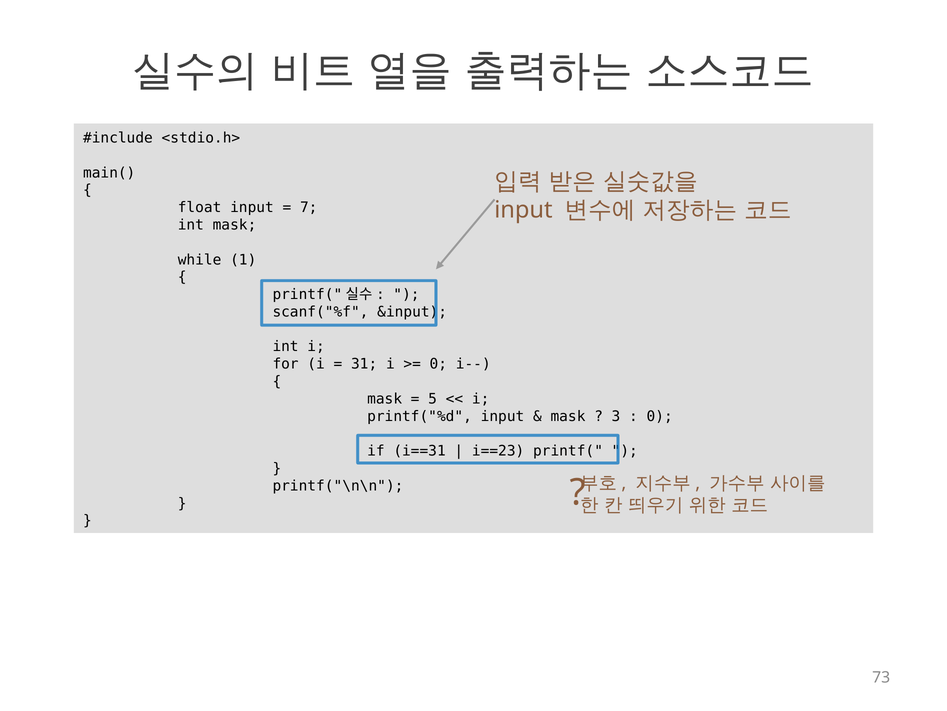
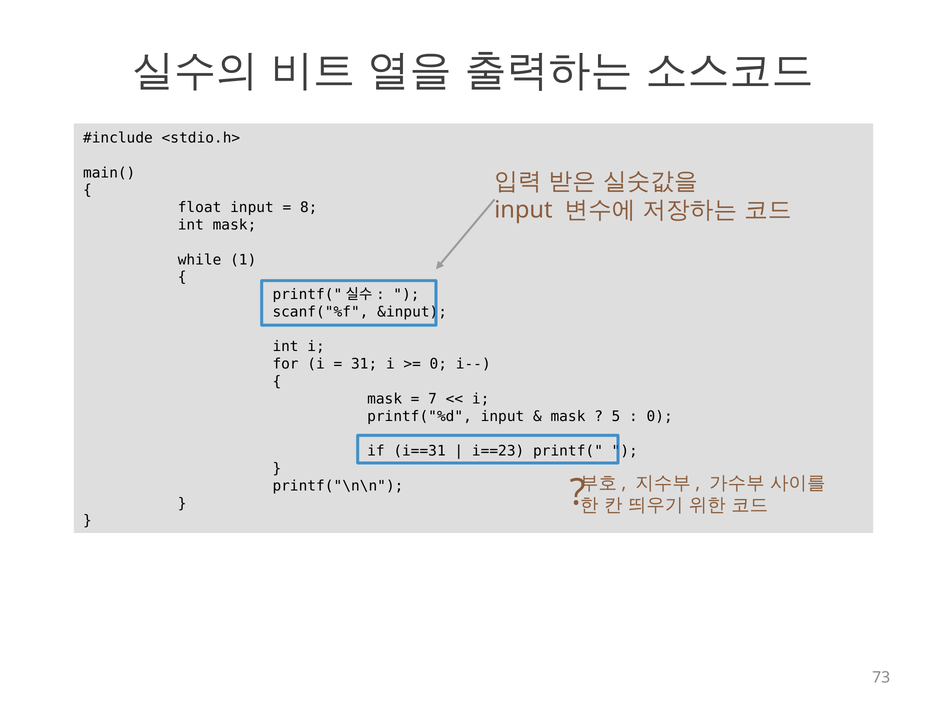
7: 7 -> 8
5: 5 -> 7
3: 3 -> 5
